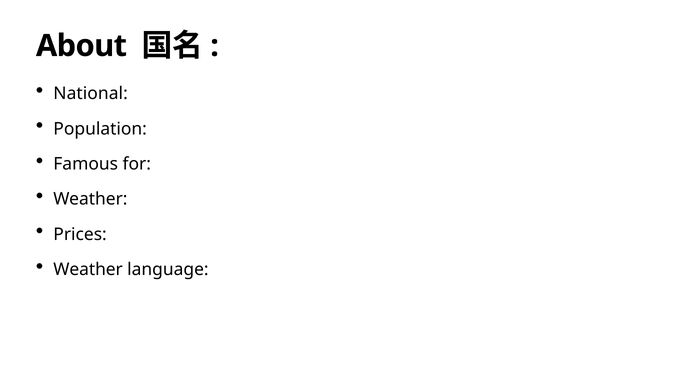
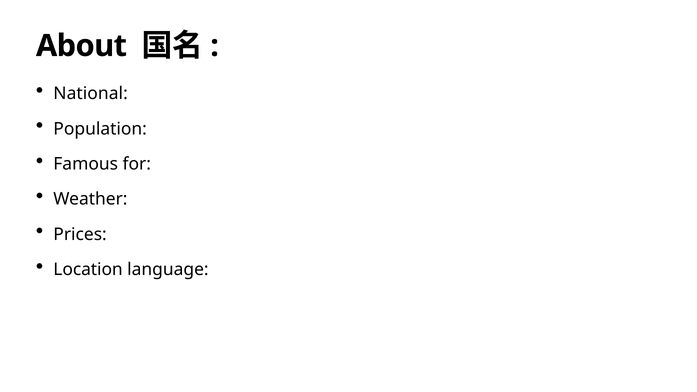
Weather at (88, 269): Weather -> Location
